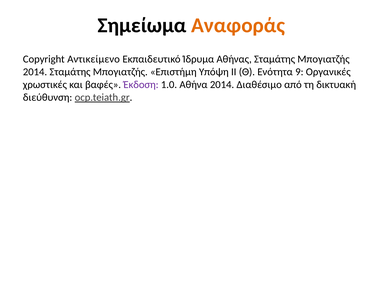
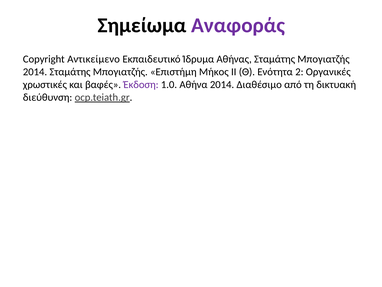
Αναφοράς colour: orange -> purple
Υπόψη: Υπόψη -> Μήκος
9: 9 -> 2
